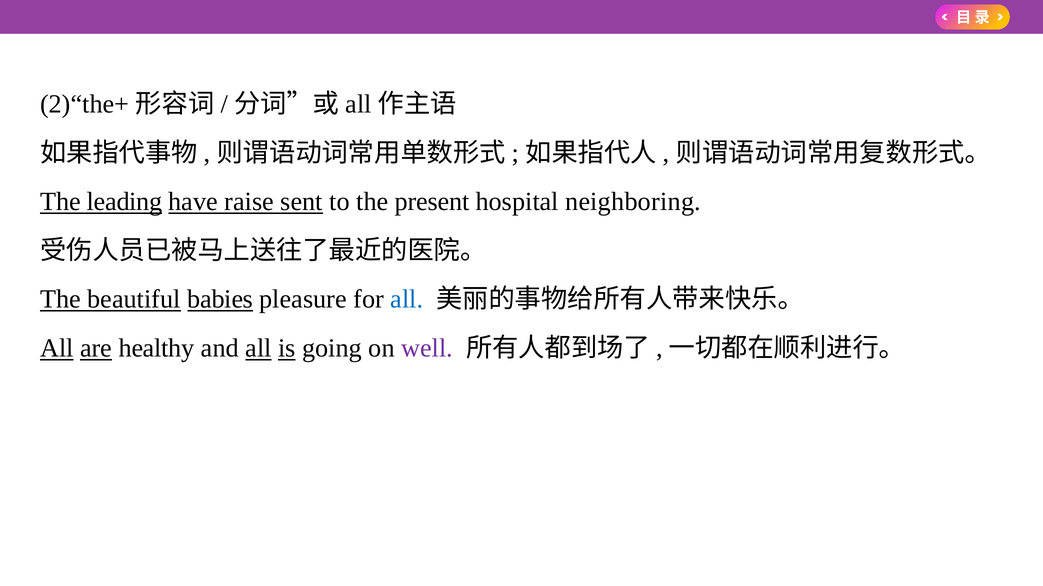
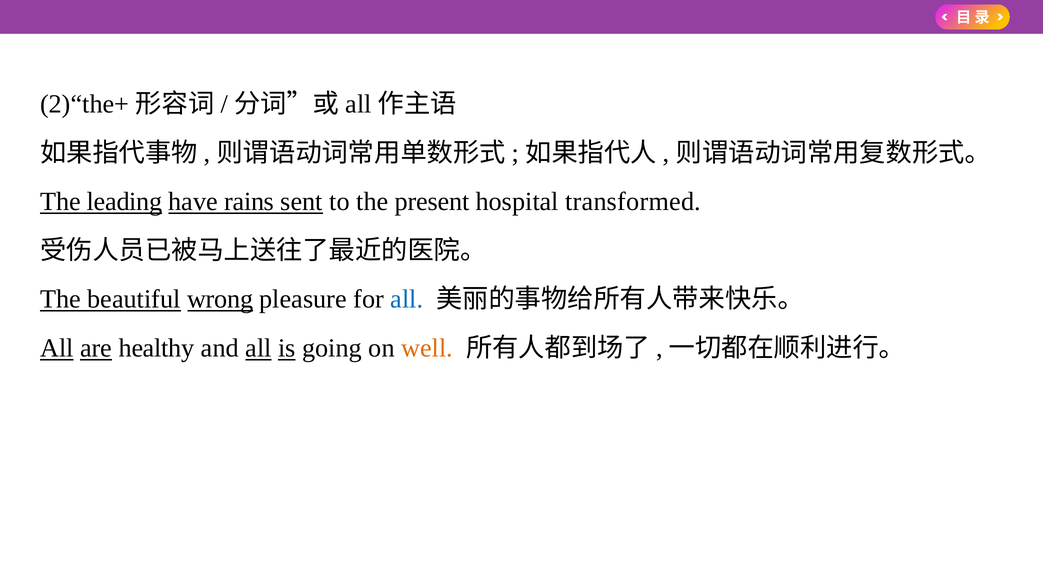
raise: raise -> rains
neighboring: neighboring -> transformed
babies: babies -> wrong
well colour: purple -> orange
